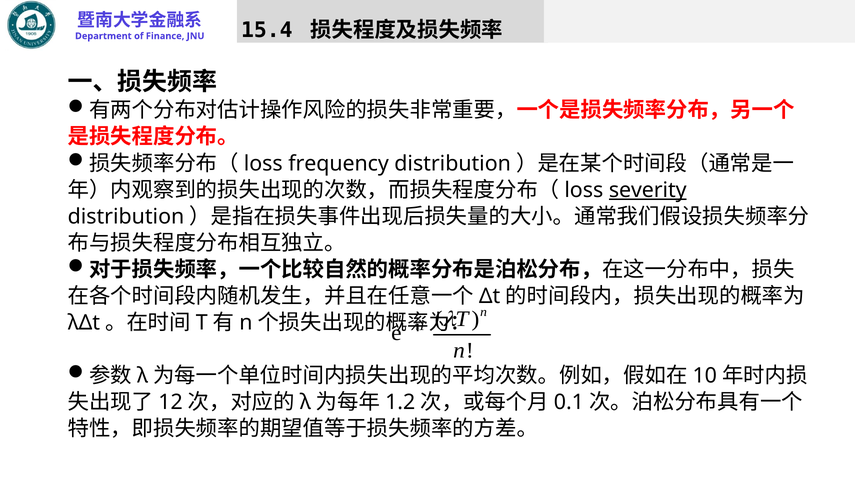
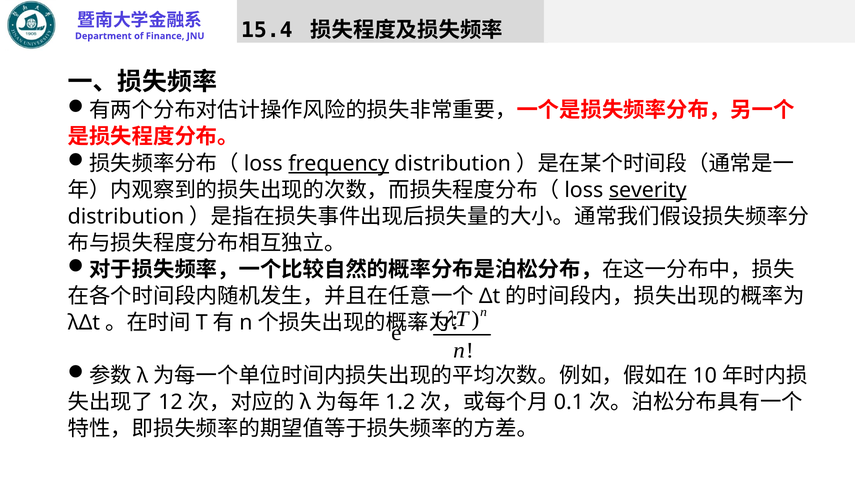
frequency underline: none -> present
